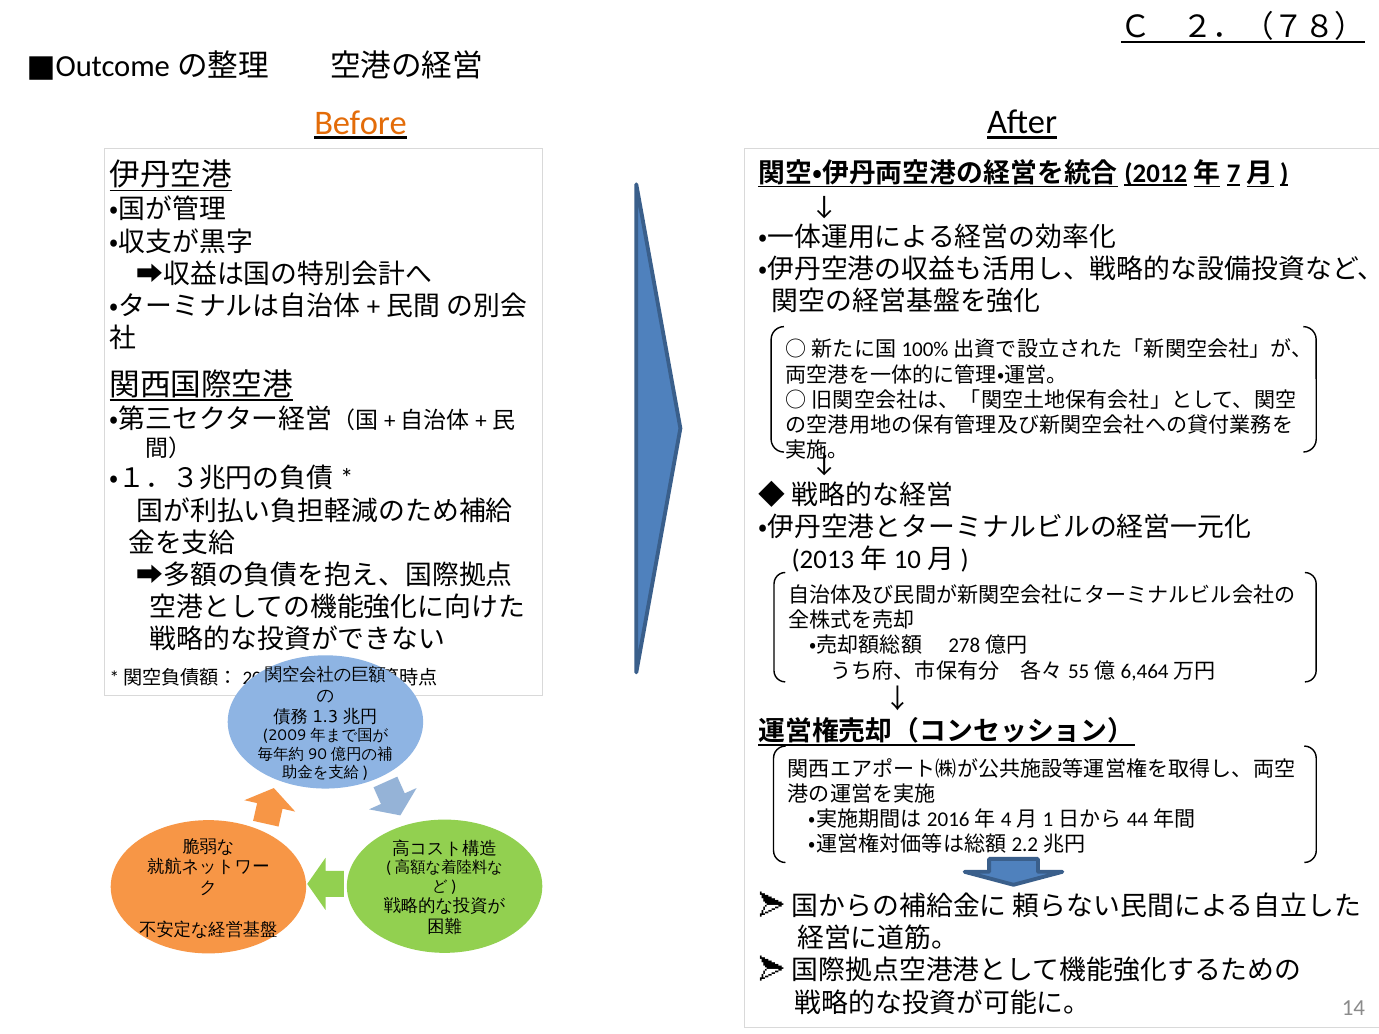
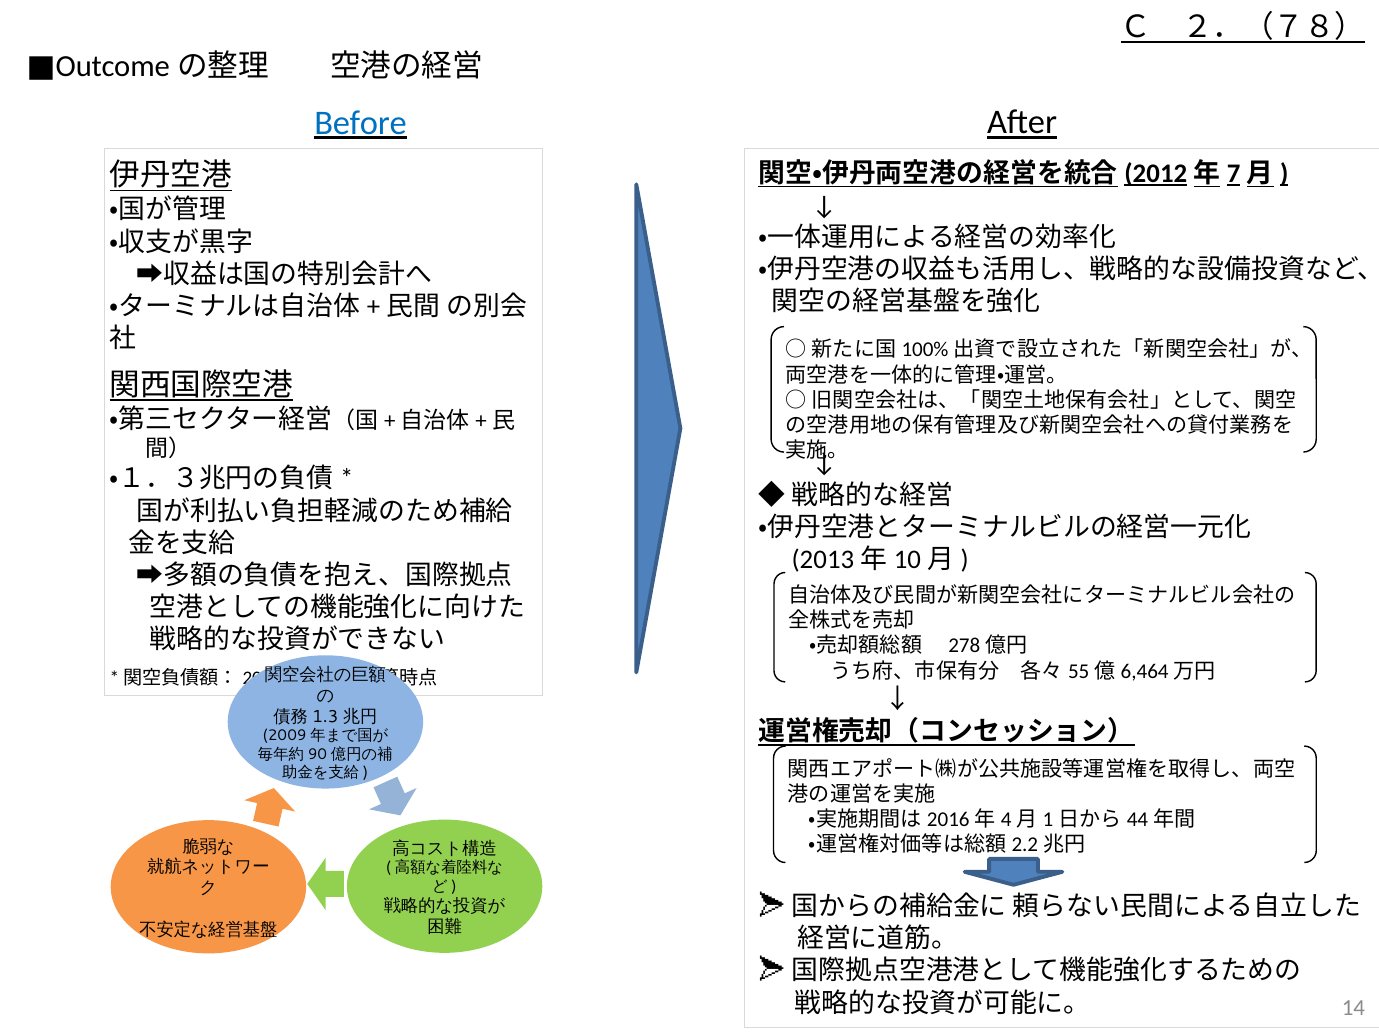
Before colour: orange -> blue
